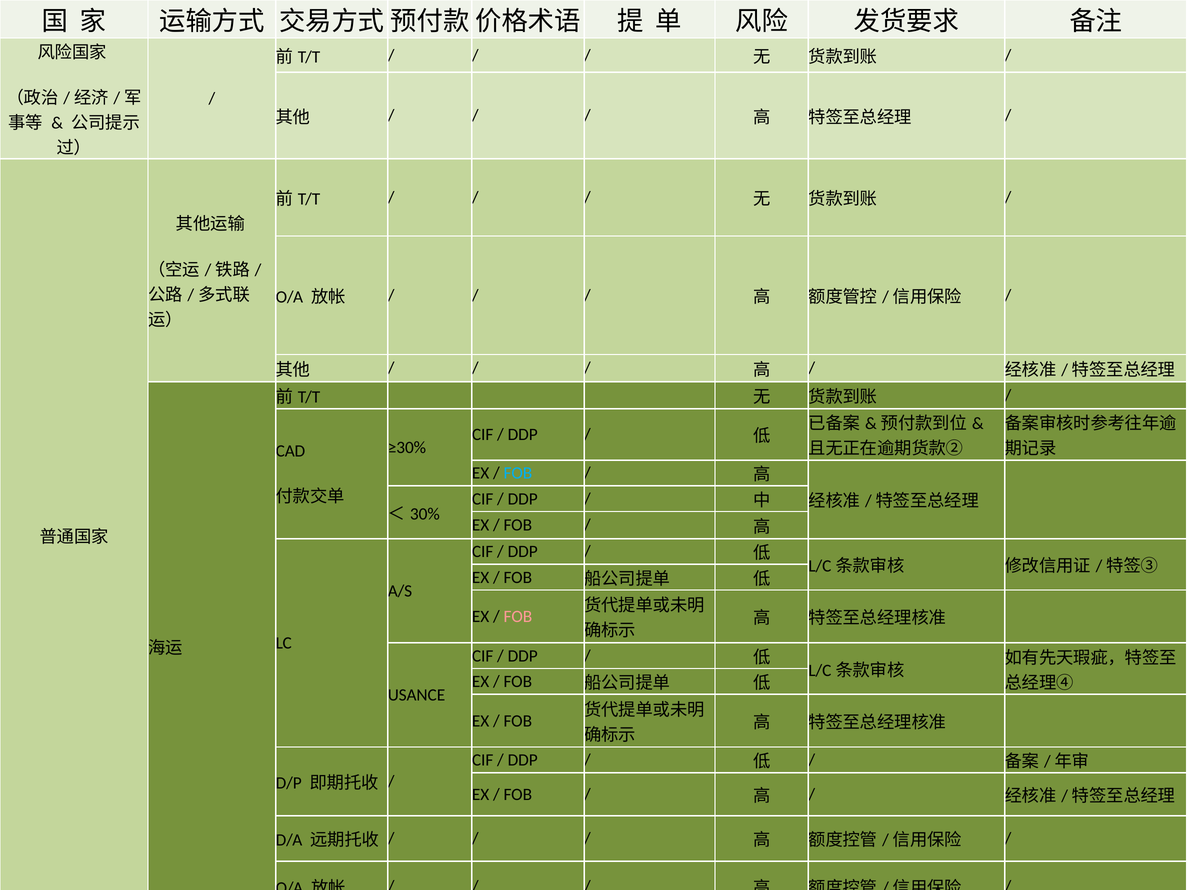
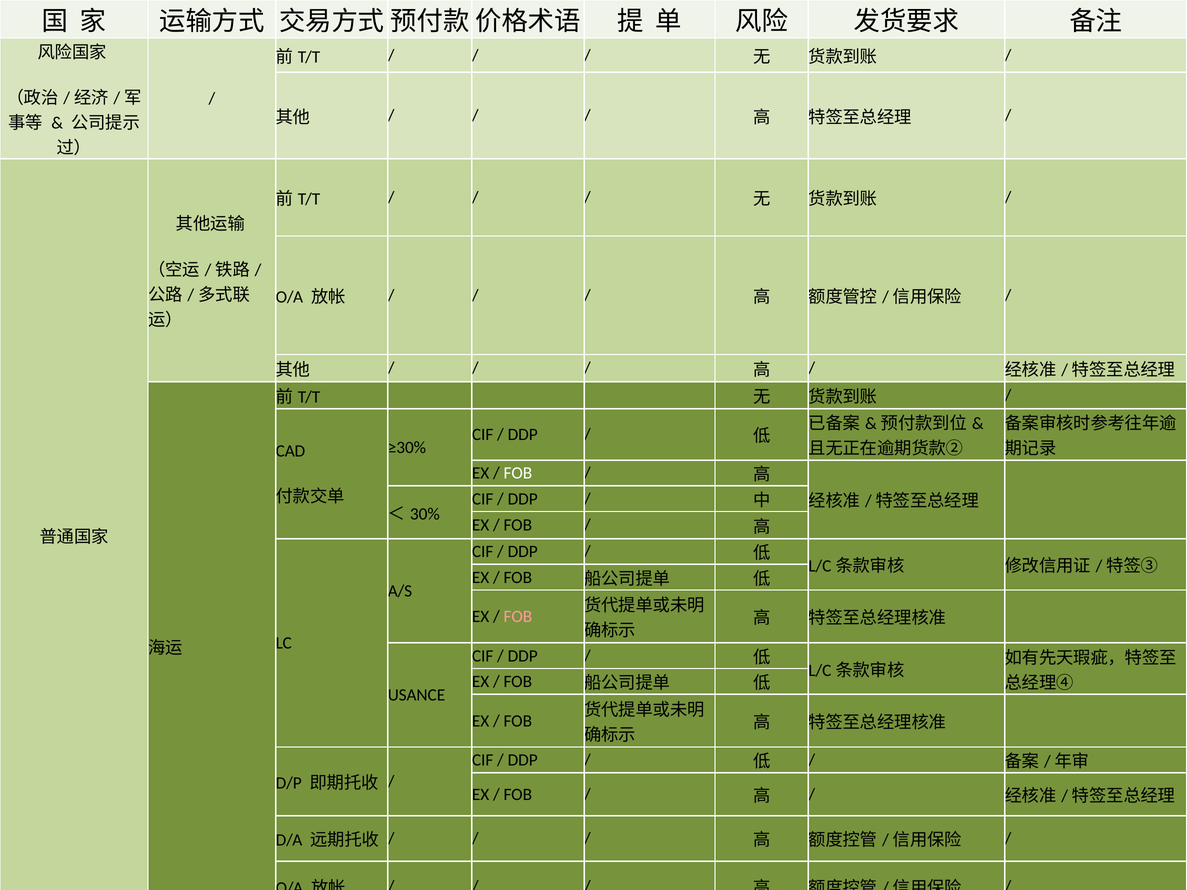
FOB at (518, 473) colour: light blue -> white
